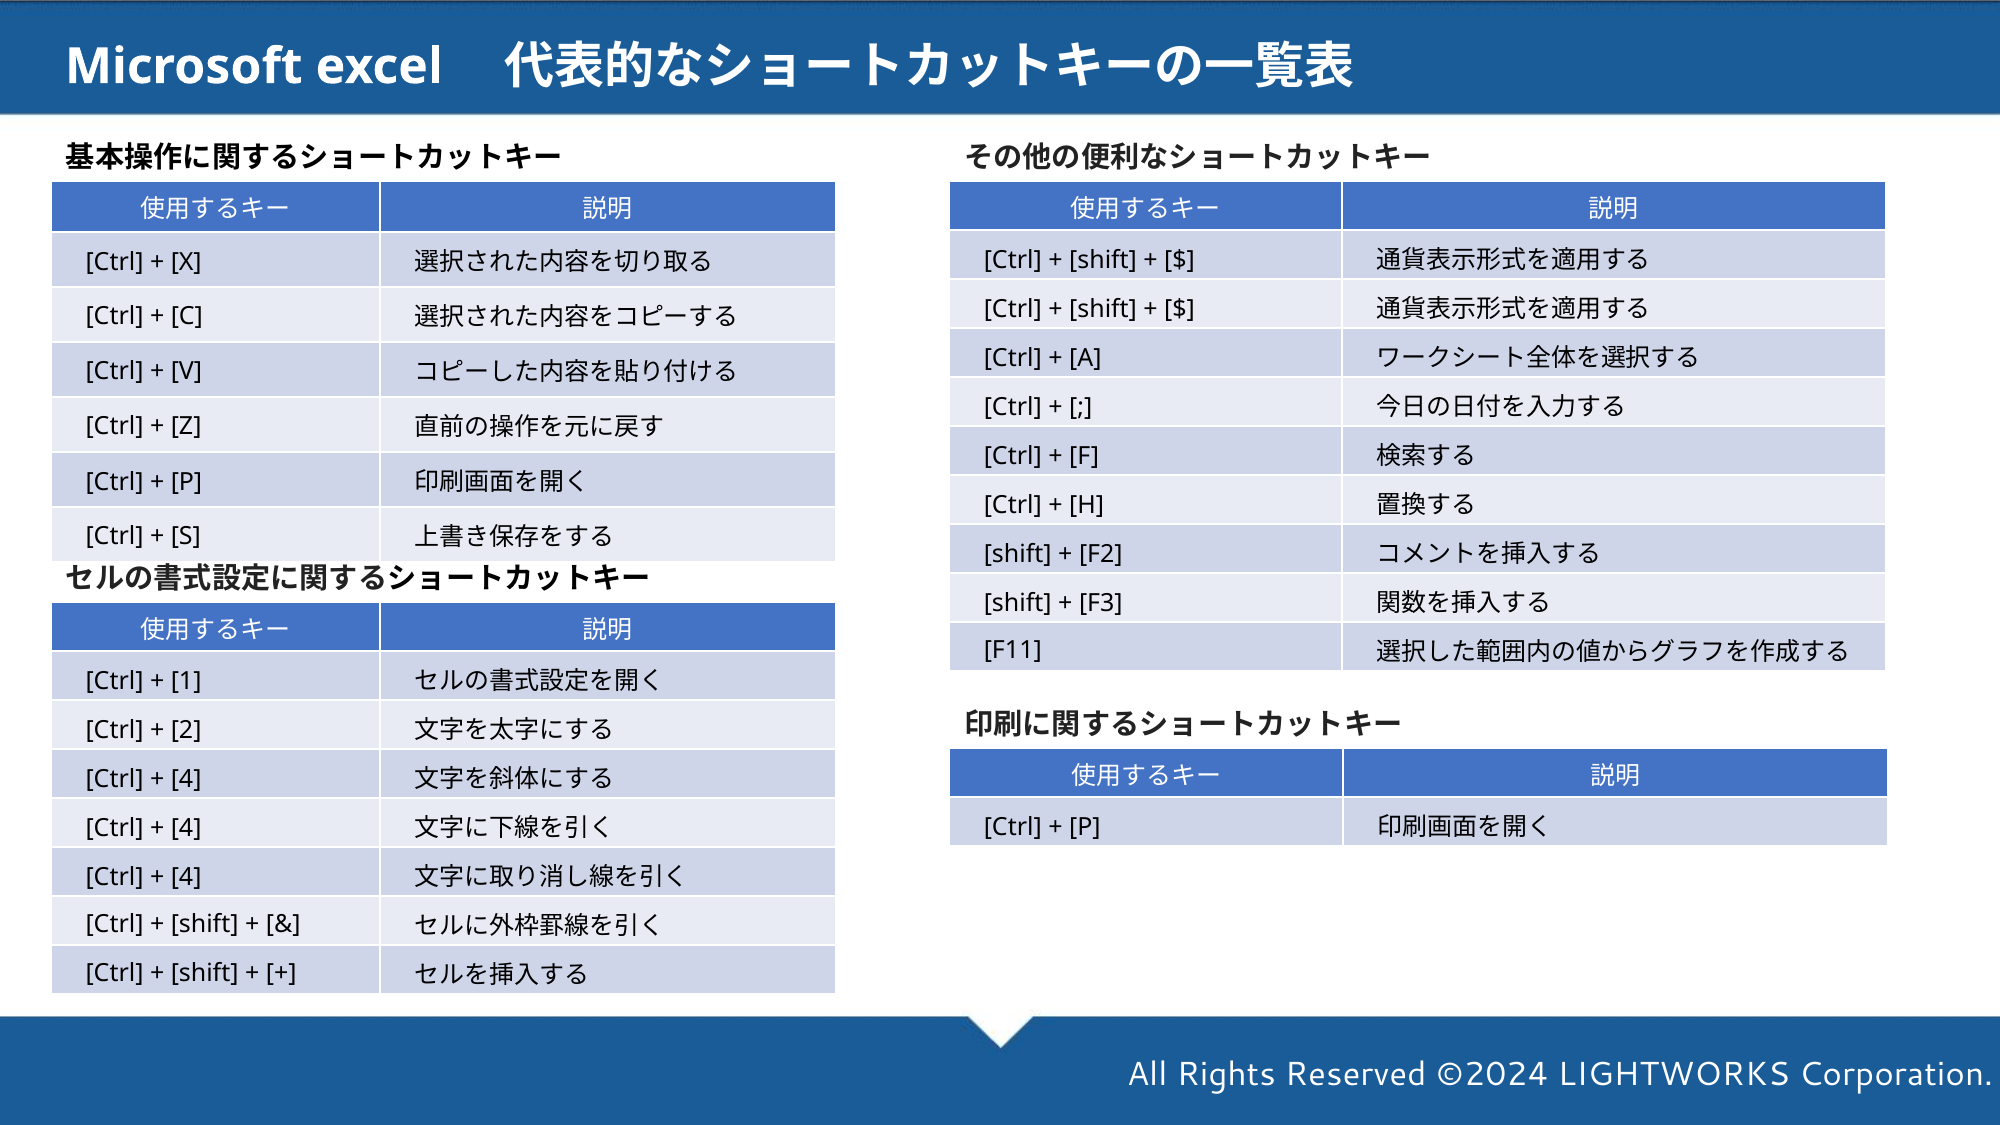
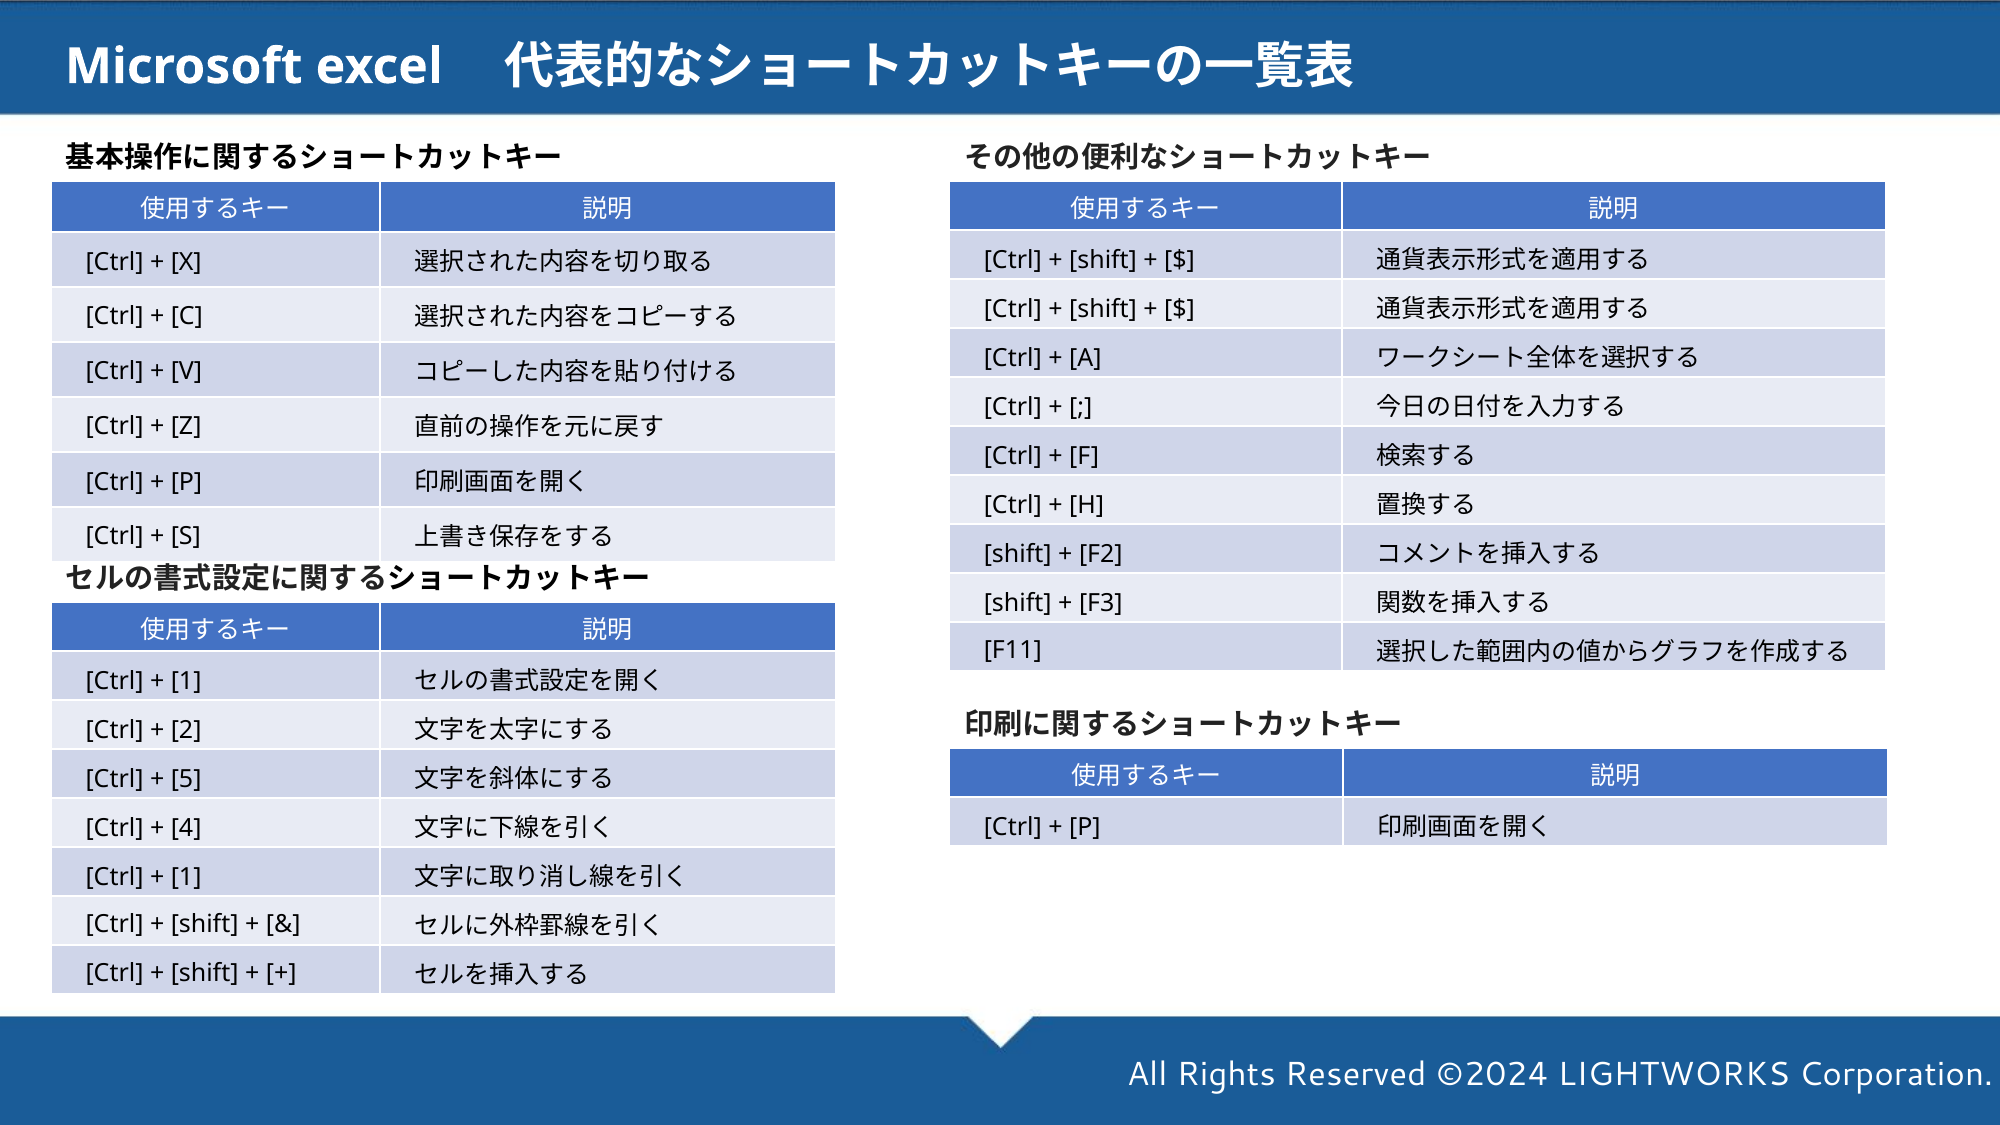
4 at (186, 779): 4 -> 5
4 at (186, 877): 4 -> 1
